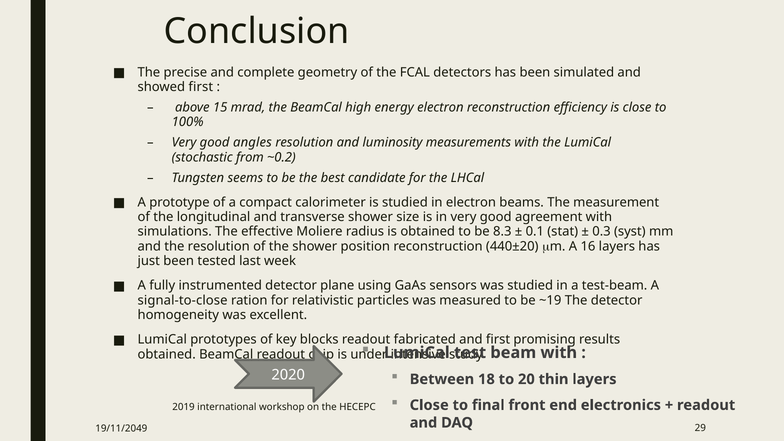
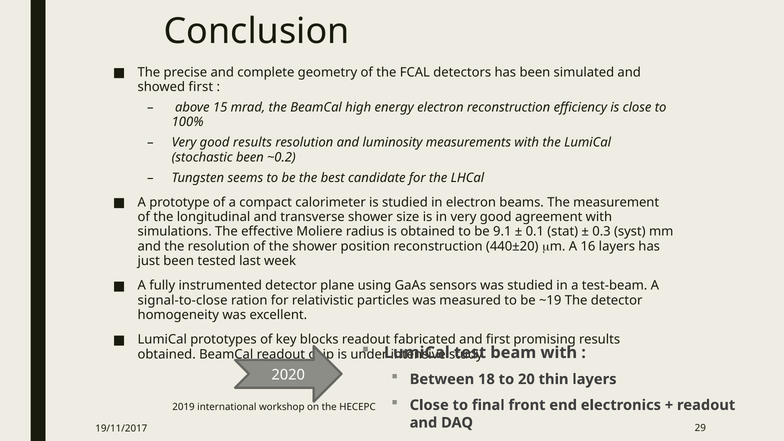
good angles: angles -> results
stochastic from: from -> been
8.3: 8.3 -> 9.1
19/11/2049: 19/11/2049 -> 19/11/2017
